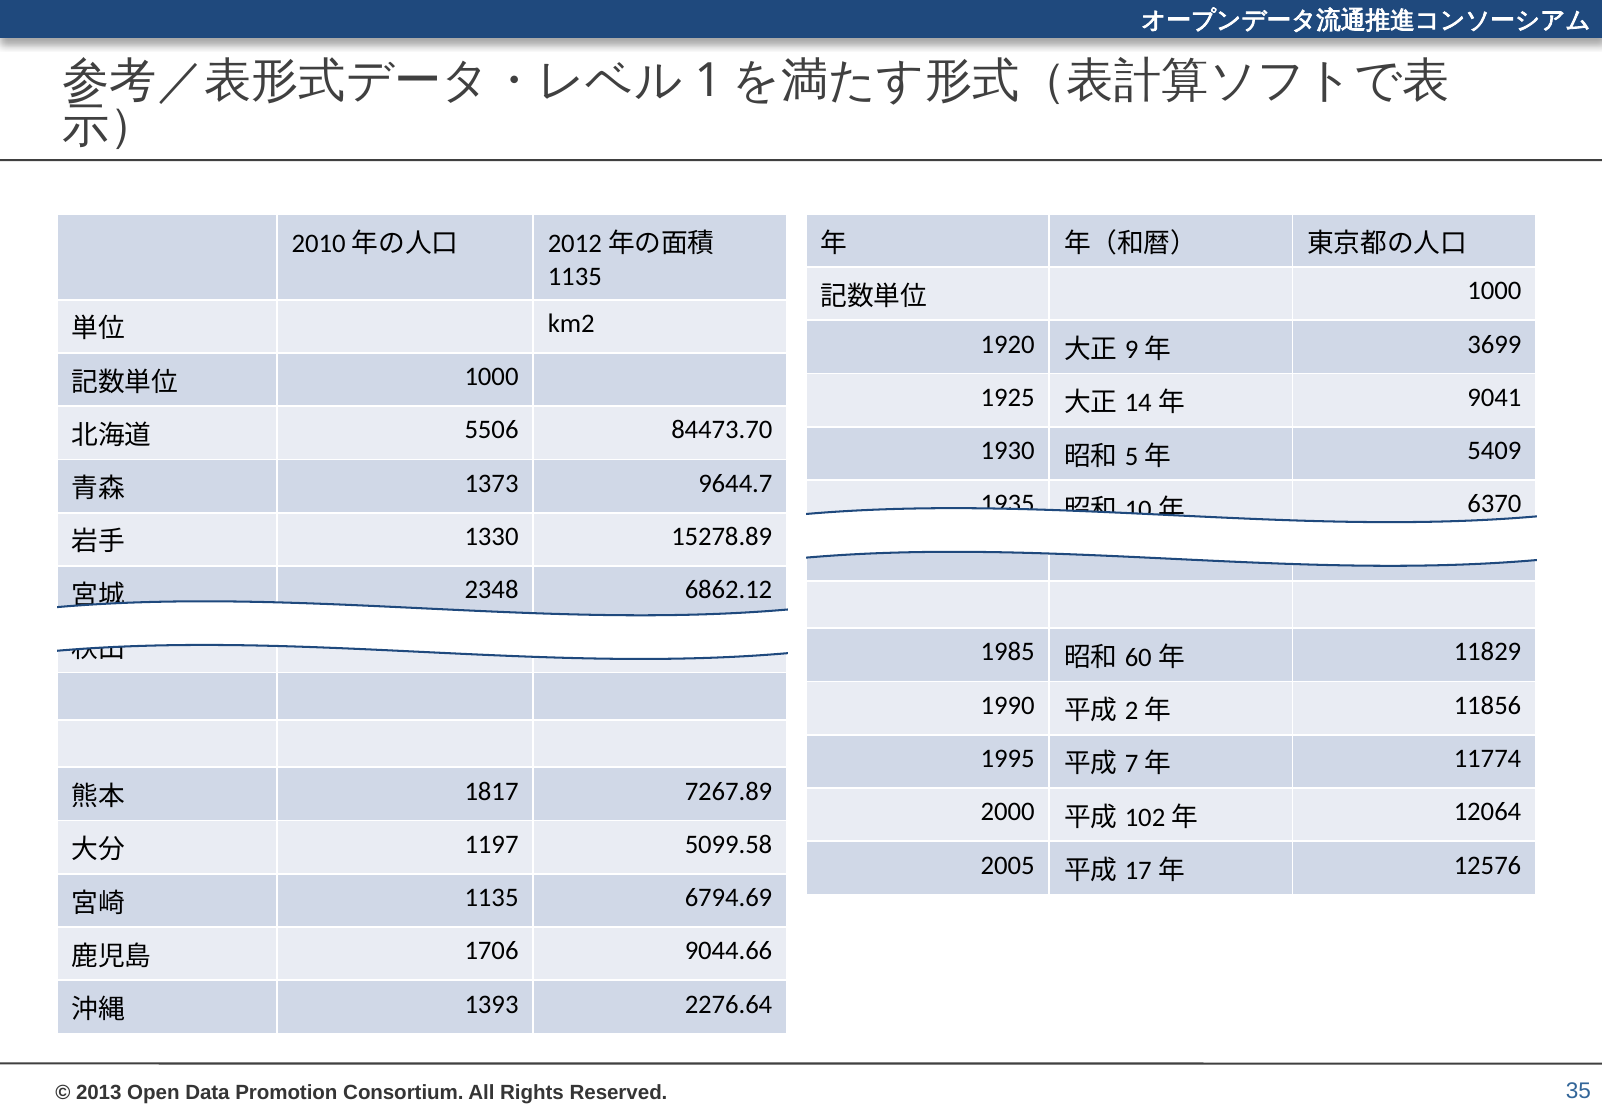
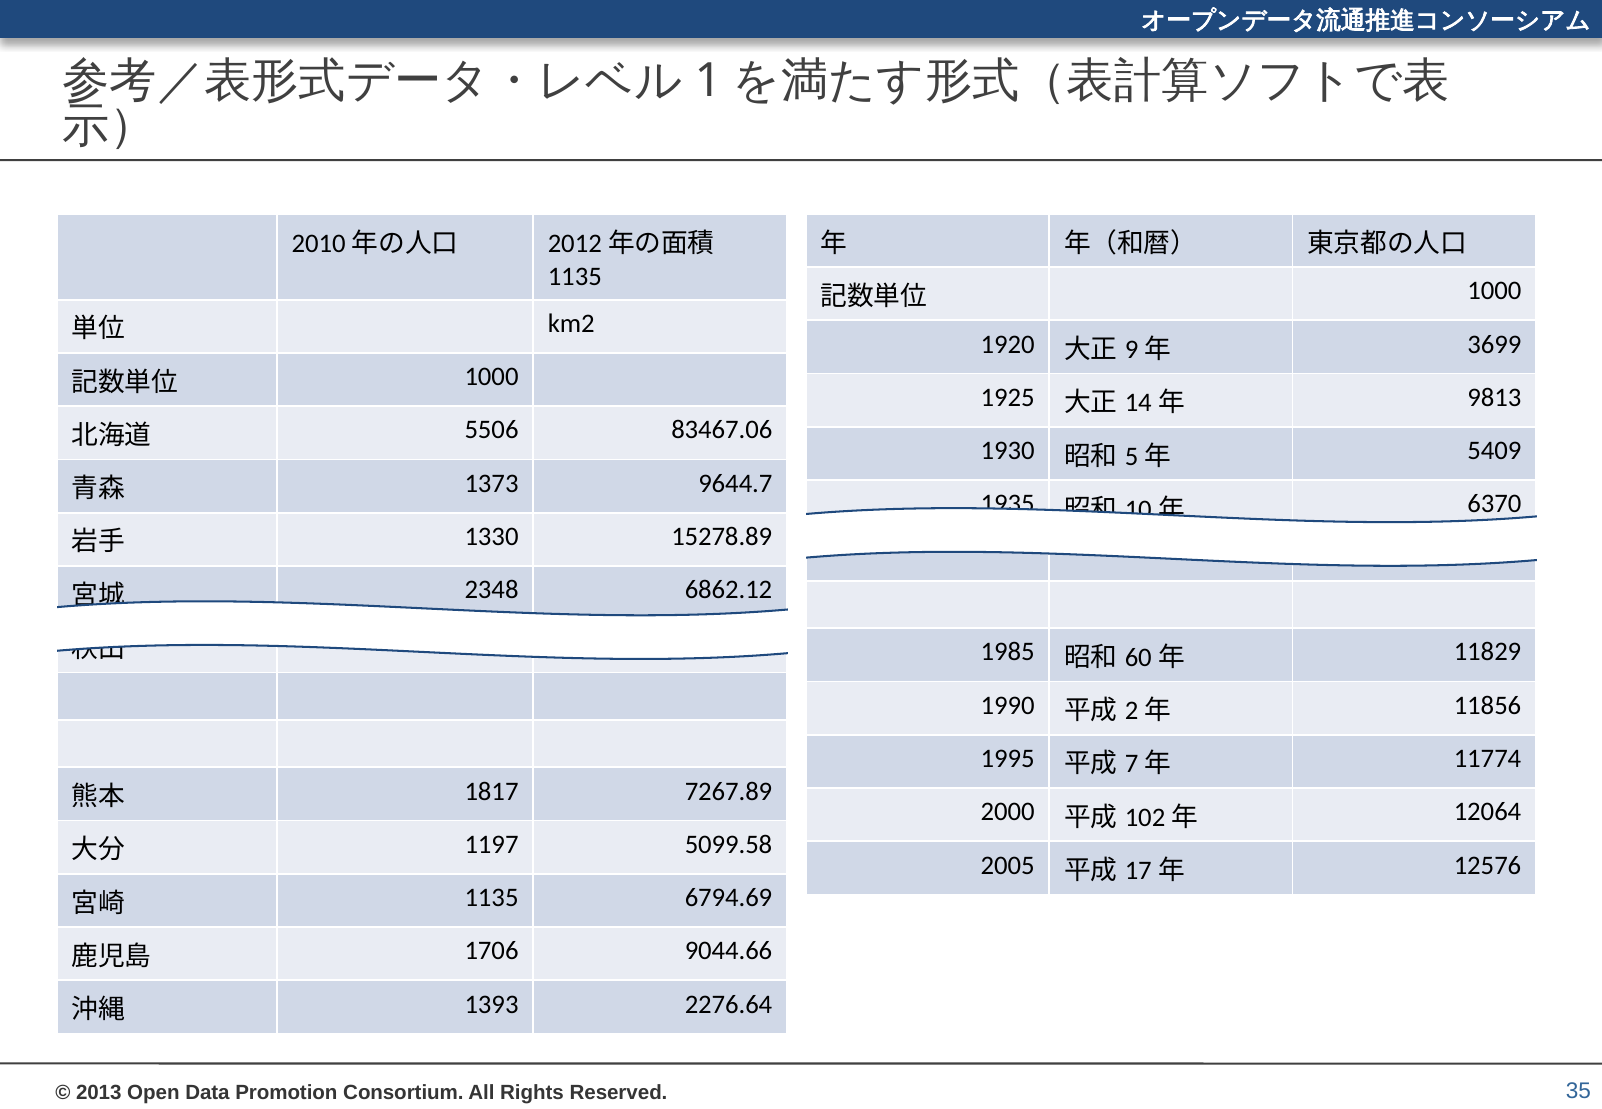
9041: 9041 -> 9813
84473.70: 84473.70 -> 83467.06
